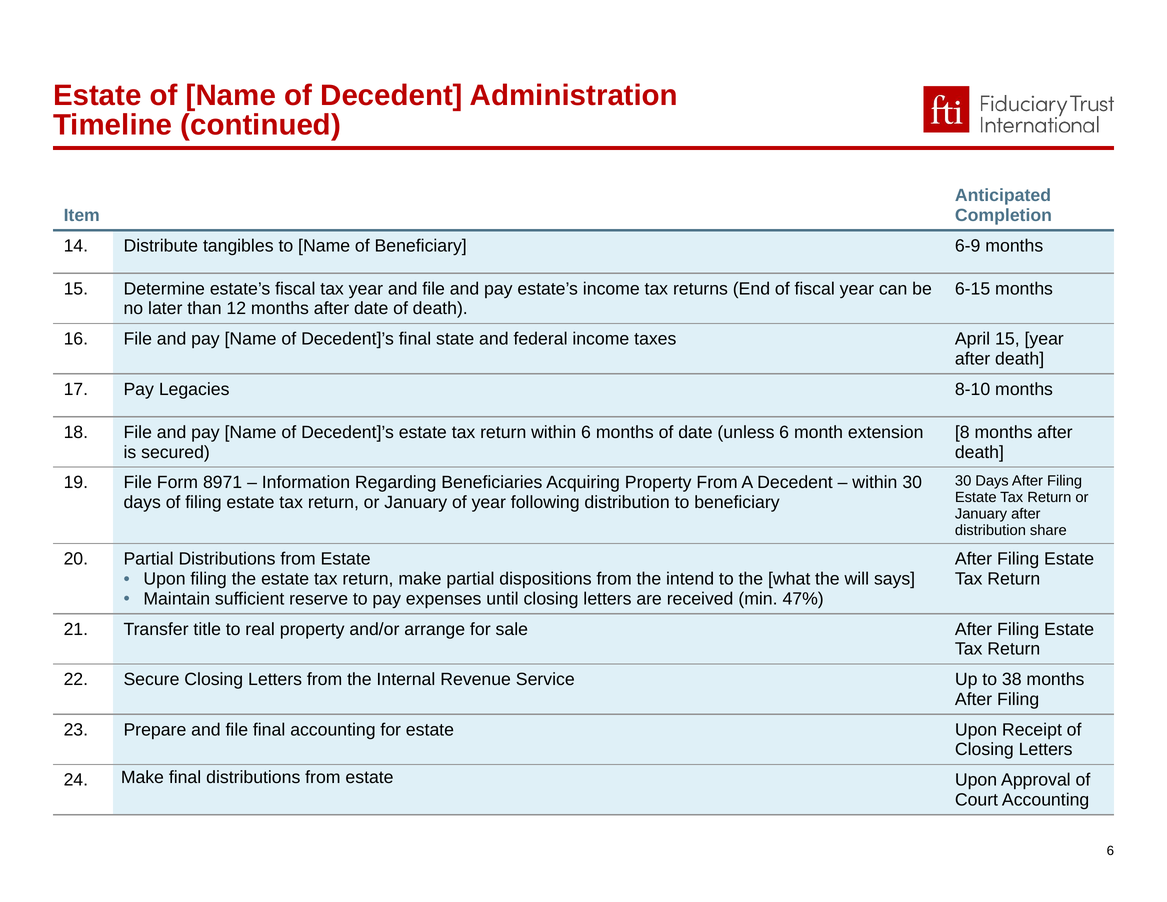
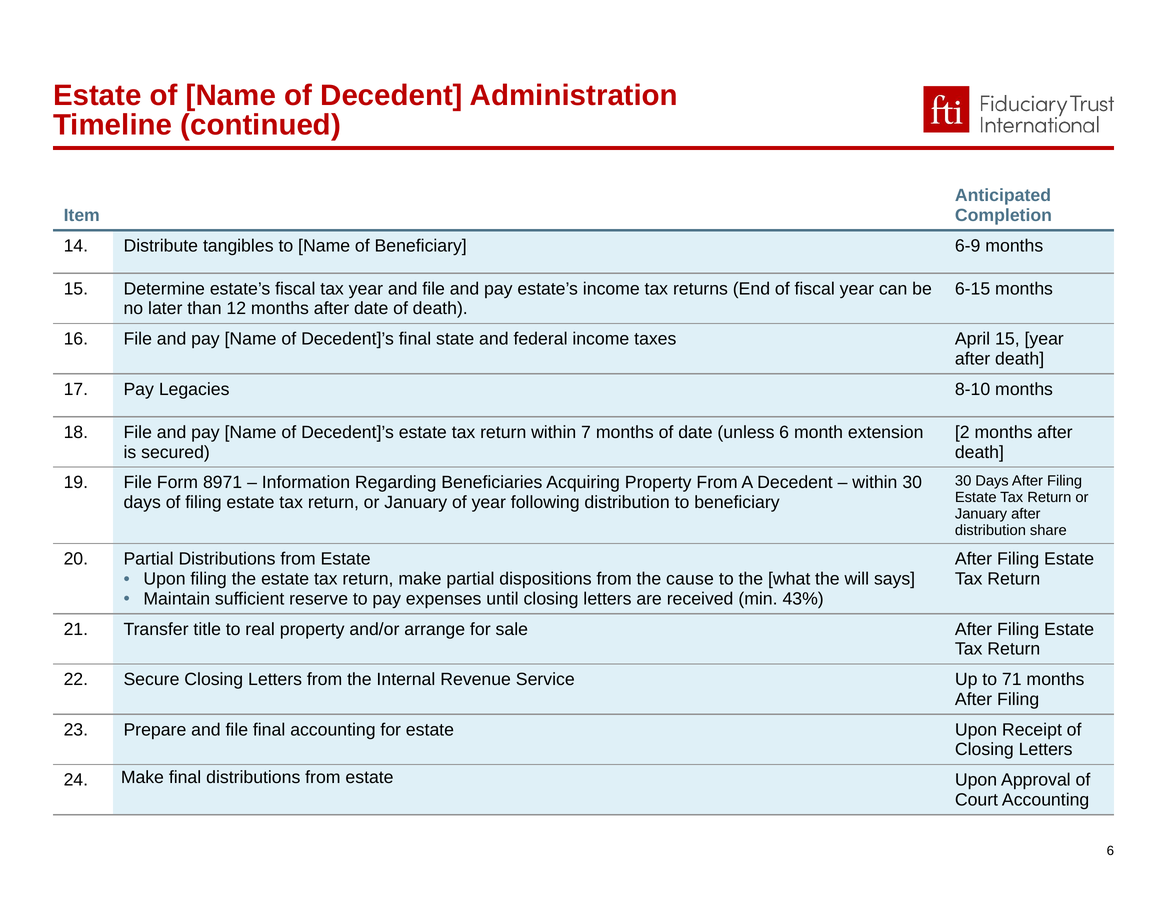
within 6: 6 -> 7
8: 8 -> 2
intend: intend -> cause
47%: 47% -> 43%
38: 38 -> 71
